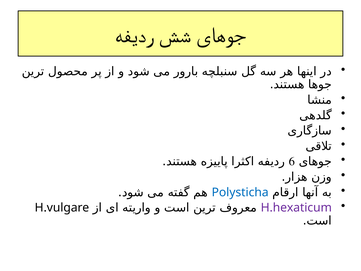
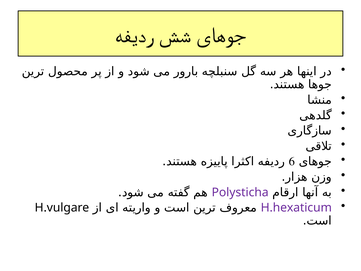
Polysticha colour: blue -> purple
